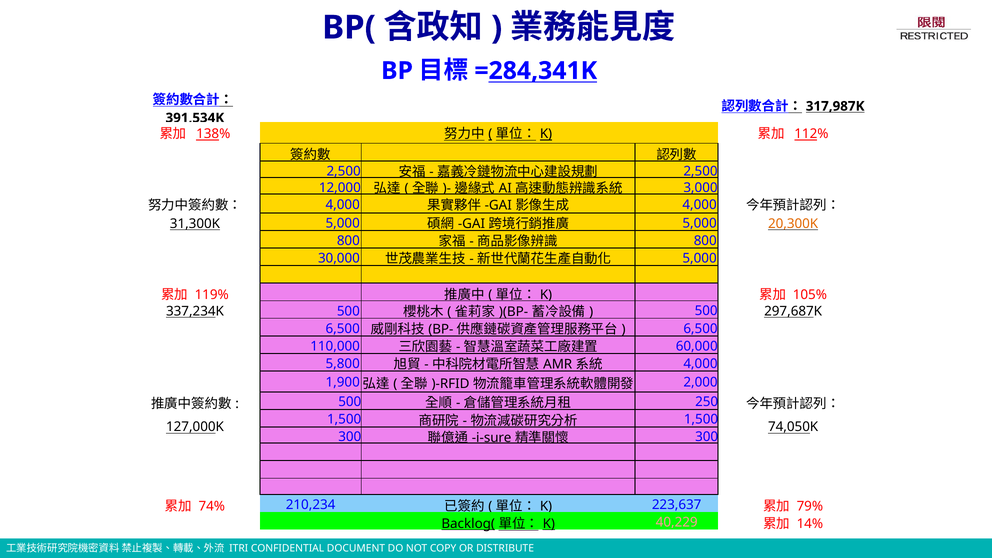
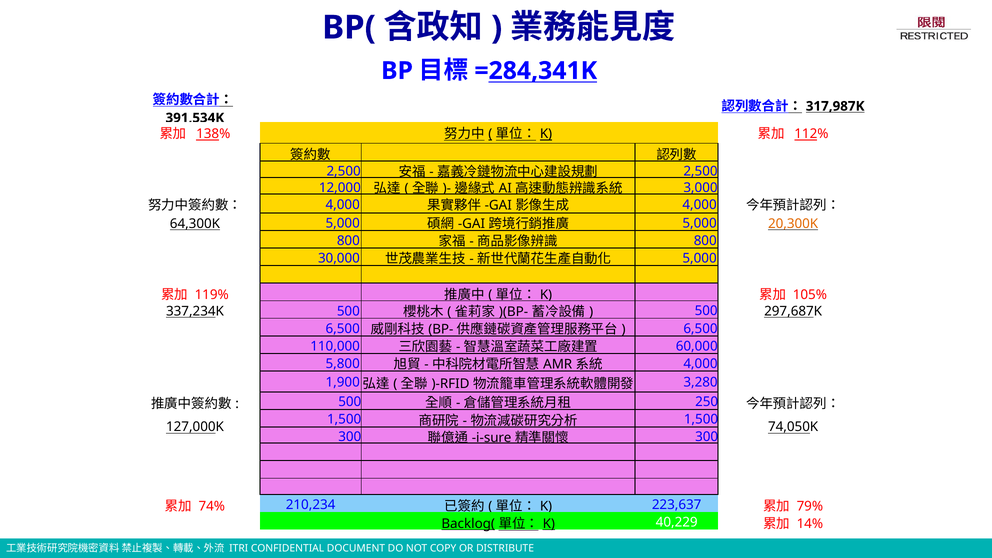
31,300K: 31,300K -> 64,300K
2,000: 2,000 -> 3,280
40,229 colour: pink -> white
